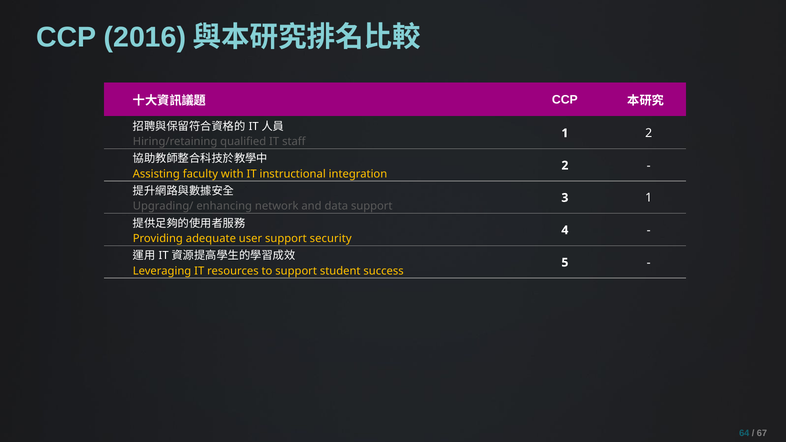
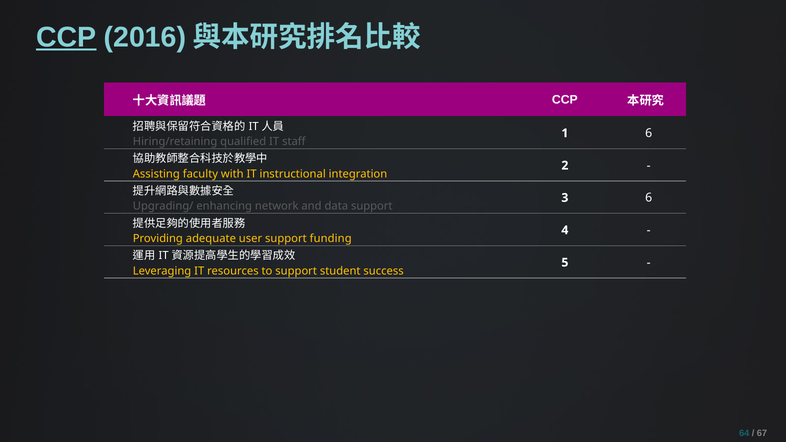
CCP at (66, 37) underline: none -> present
1 2: 2 -> 6
3 1: 1 -> 6
security: security -> funding
